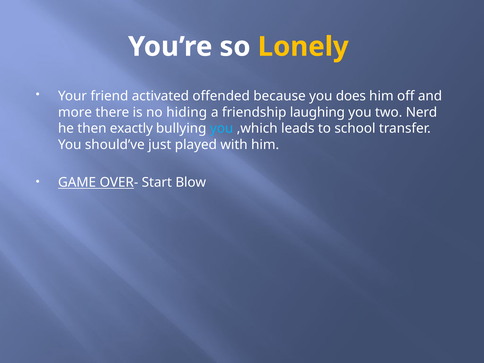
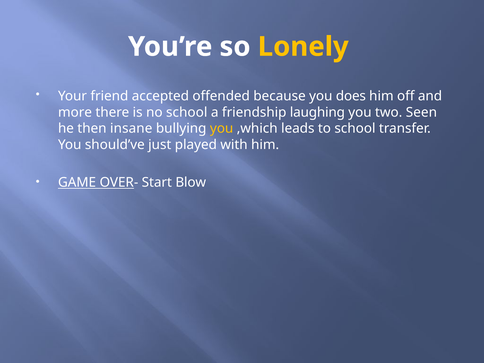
activated: activated -> accepted
no hiding: hiding -> school
Nerd: Nerd -> Seen
exactly: exactly -> insane
you at (222, 128) colour: light blue -> yellow
